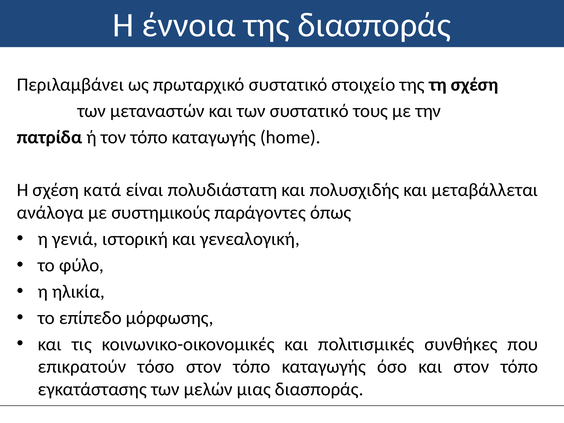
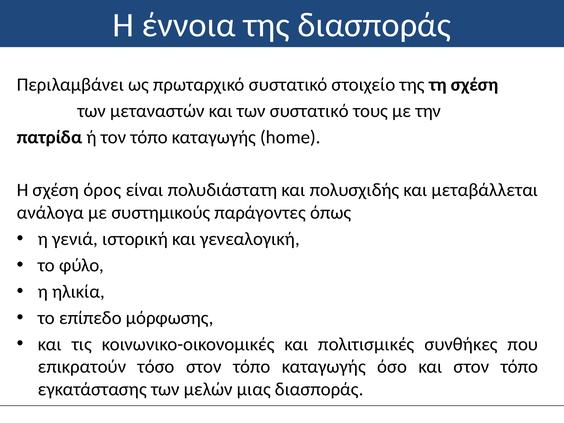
κατά: κατά -> όρος
